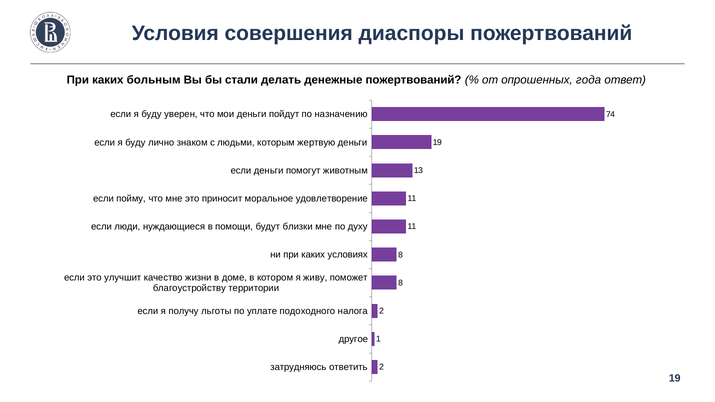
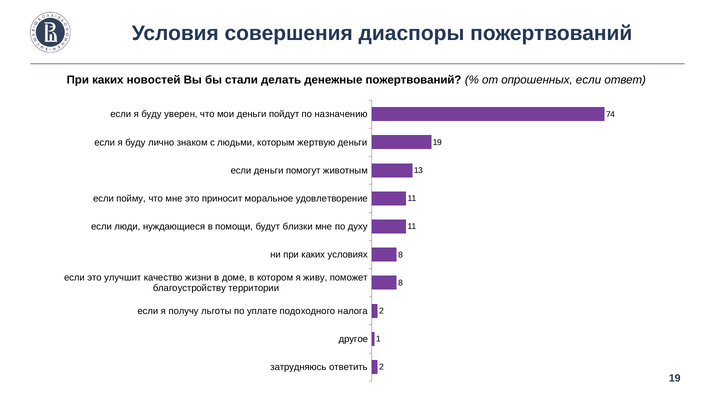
больным: больным -> новостей
опрошенных года: года -> если
